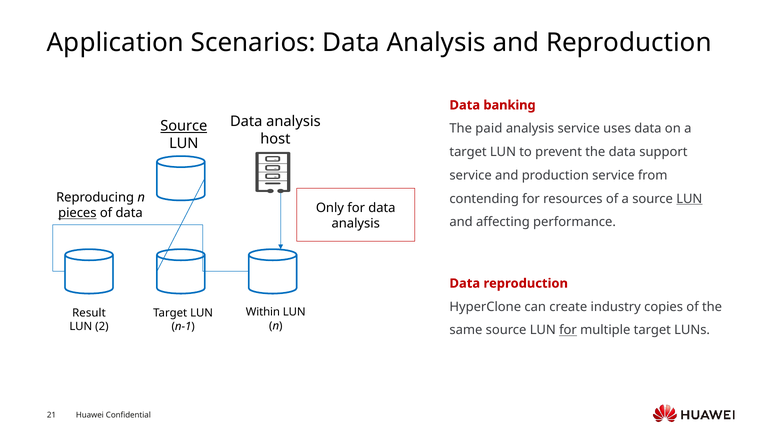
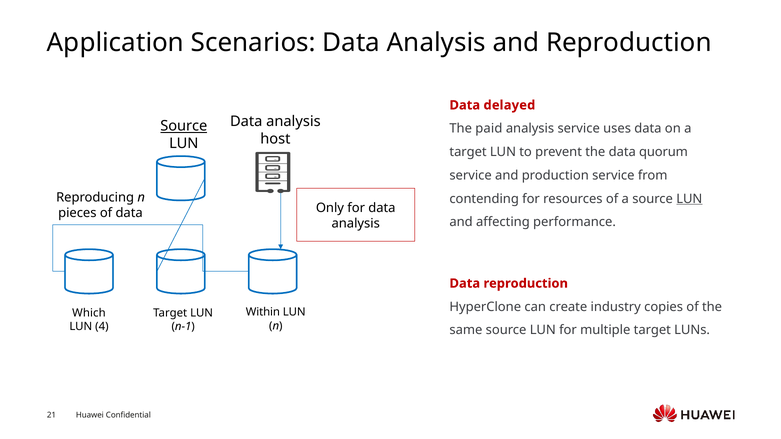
banking: banking -> delayed
support: support -> quorum
pieces underline: present -> none
Result: Result -> Which
2: 2 -> 4
for at (568, 330) underline: present -> none
